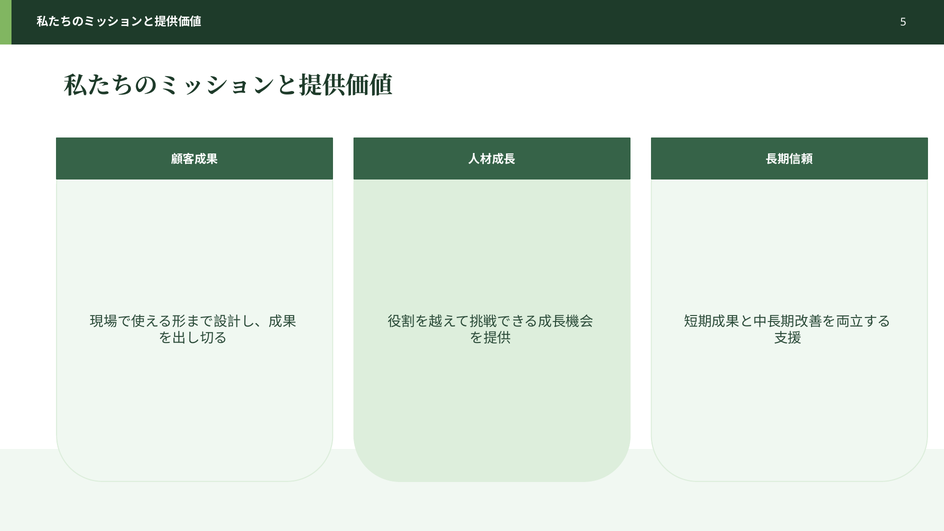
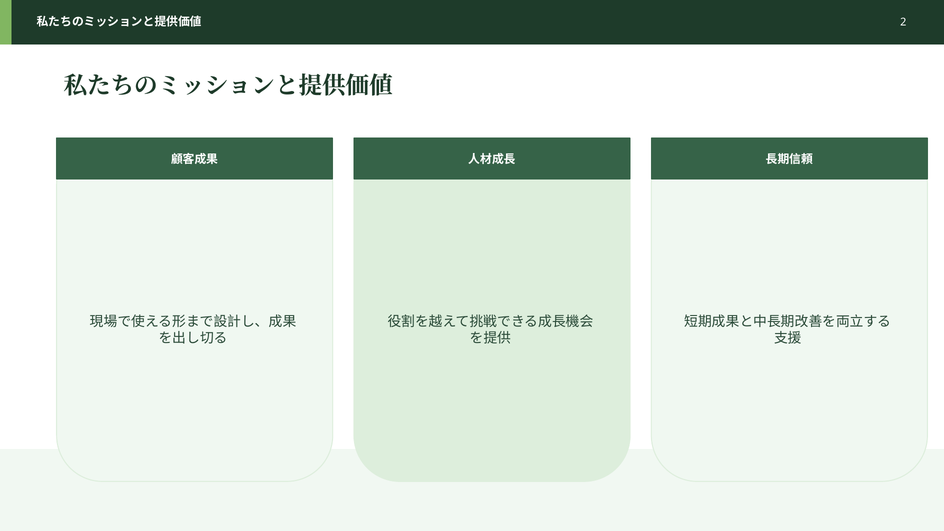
5: 5 -> 2
